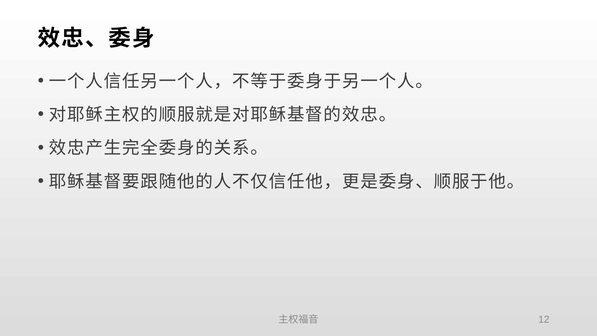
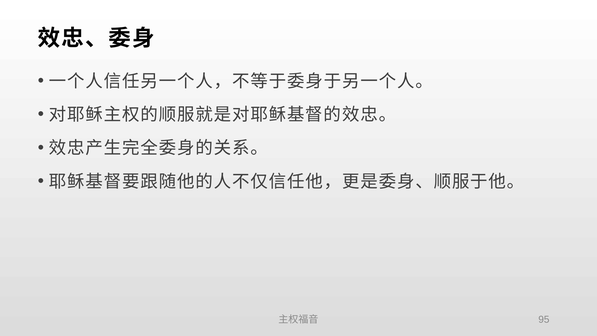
12: 12 -> 95
